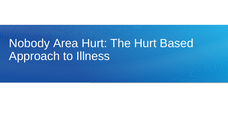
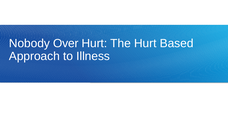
Area: Area -> Over
